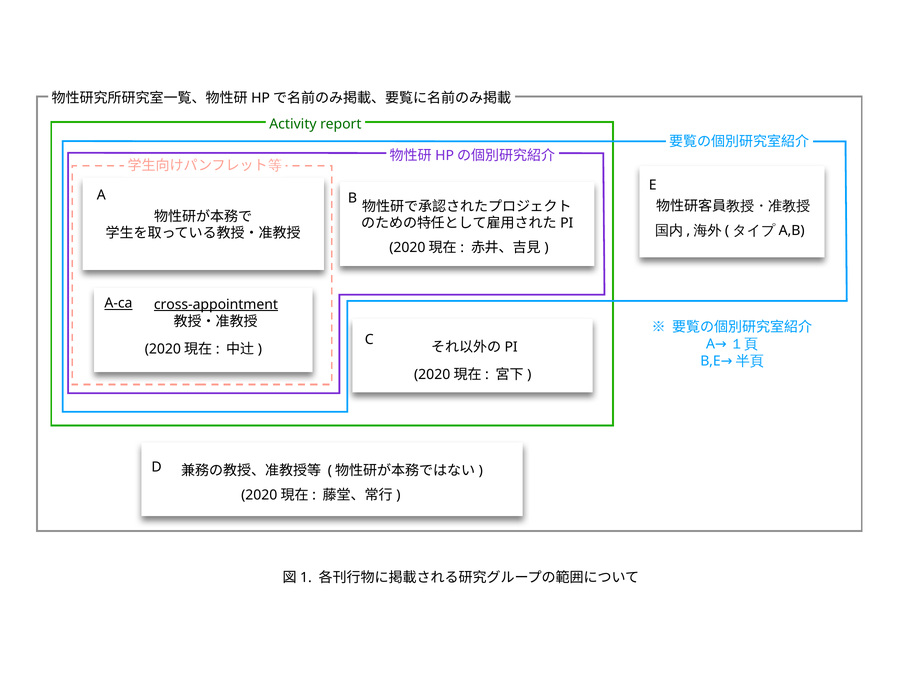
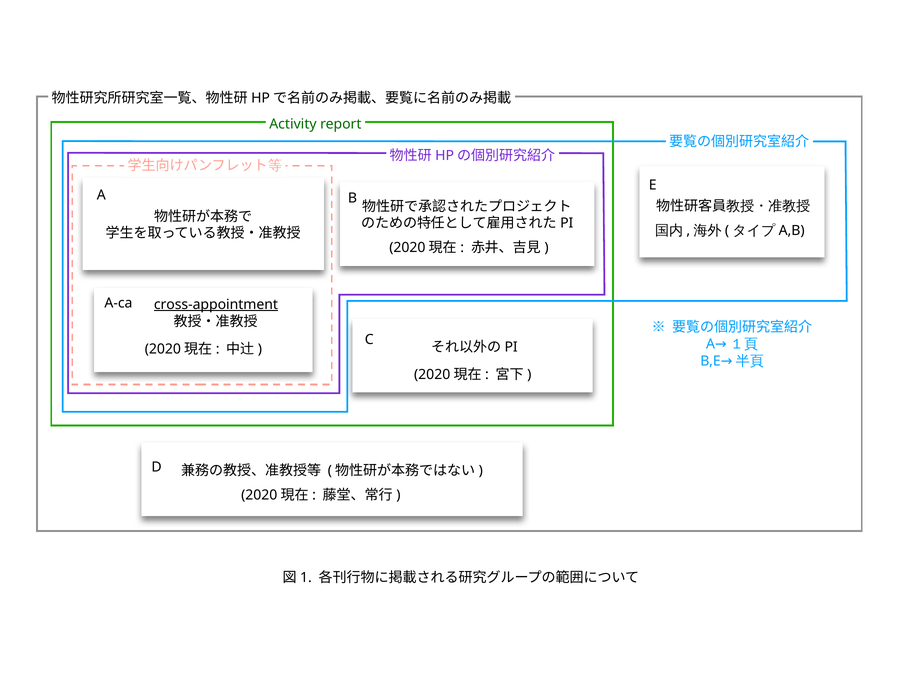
A-ca underline: present -> none
